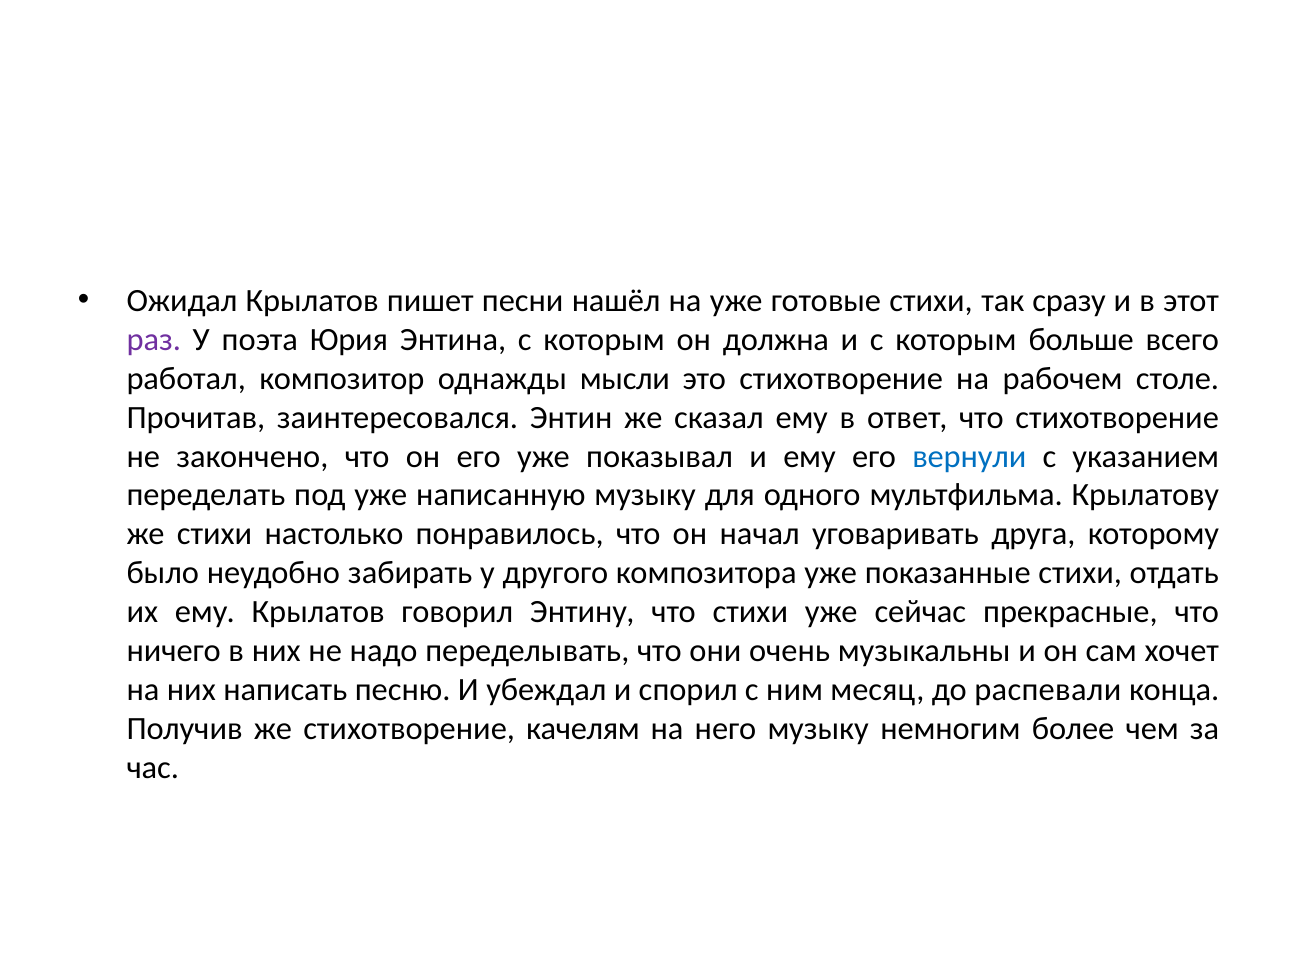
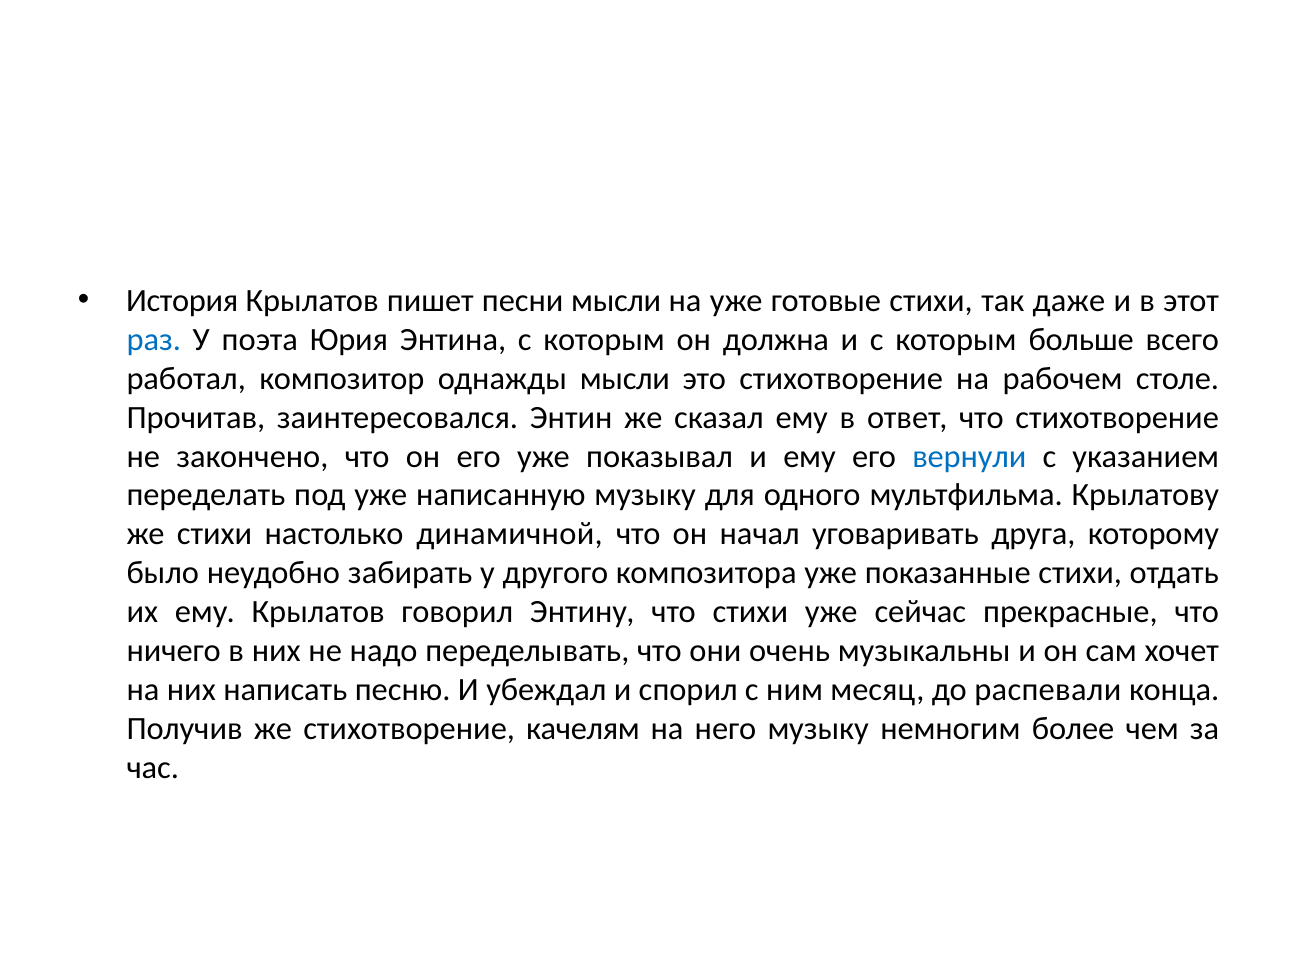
Ожидал at (182, 301): Ожидал -> История
песни нашёл: нашёл -> мысли
так сразу: сразу -> даже
раз colour: purple -> blue
настолько понравилось: понравилось -> динамичной
